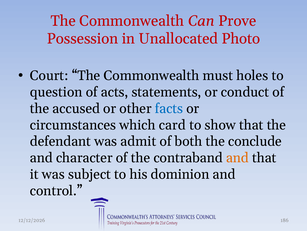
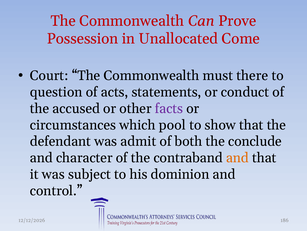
Photo: Photo -> Come
holes: holes -> there
facts colour: blue -> purple
card: card -> pool
